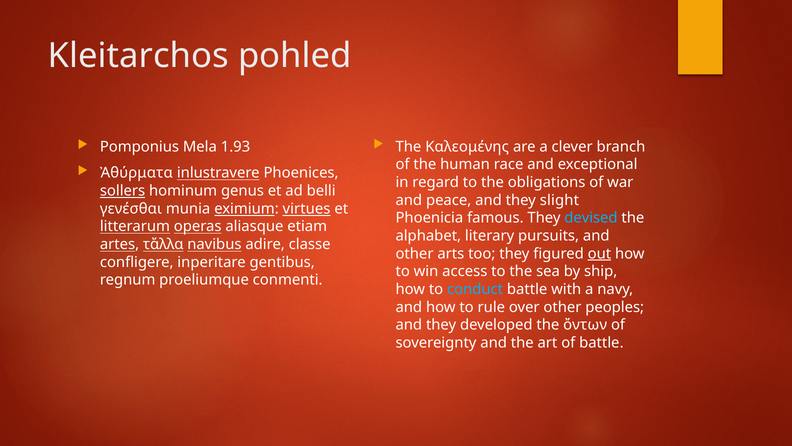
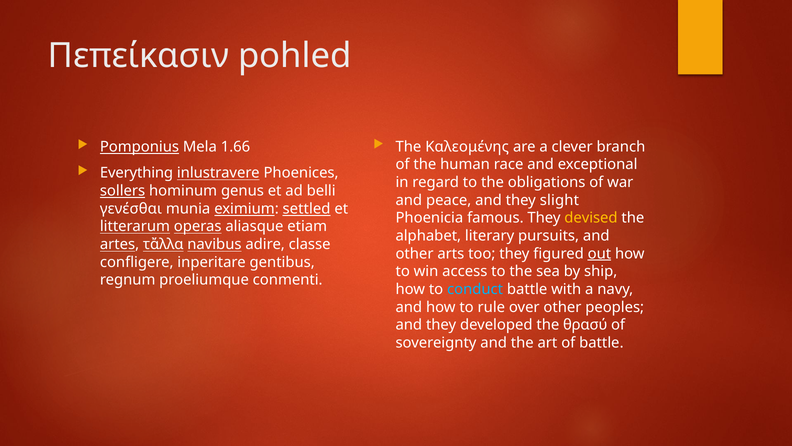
Kleitarchos: Kleitarchos -> Πεπείκασιν
Pomponius underline: none -> present
1.93: 1.93 -> 1.66
Ἀθύρματα: Ἀθύρματα -> Everything
virtues: virtues -> settled
devised colour: light blue -> yellow
ὄντων: ὄντων -> θρασύ
